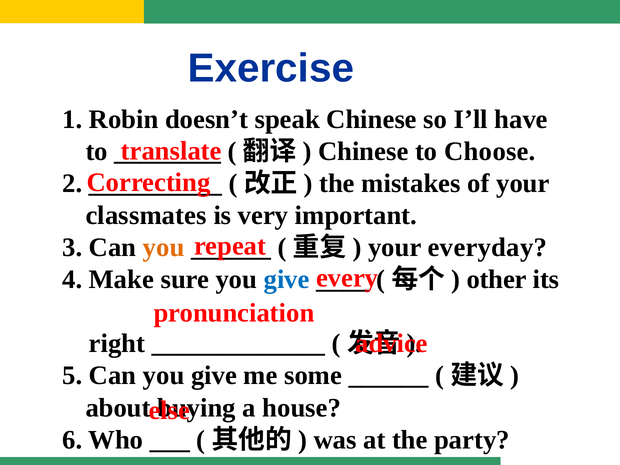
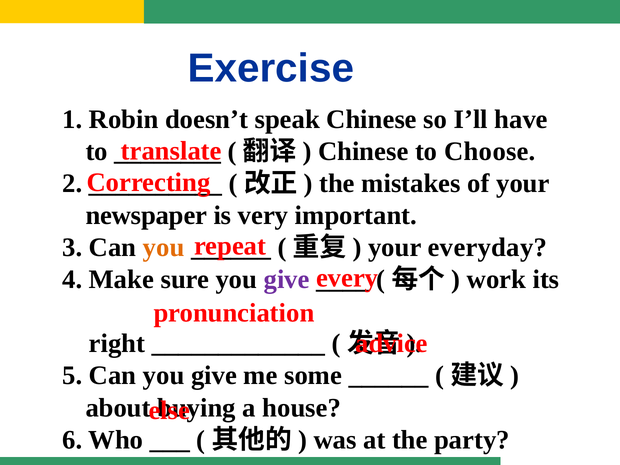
classmates: classmates -> newspaper
give at (287, 280) colour: blue -> purple
other: other -> work
